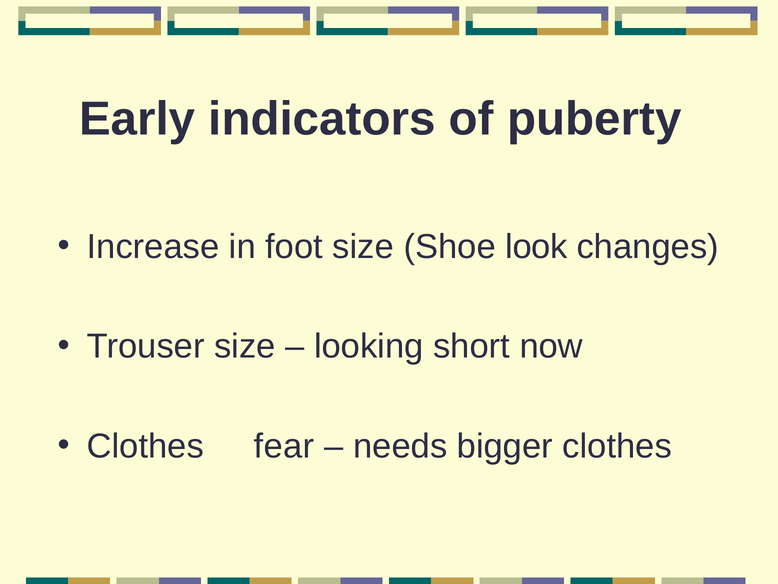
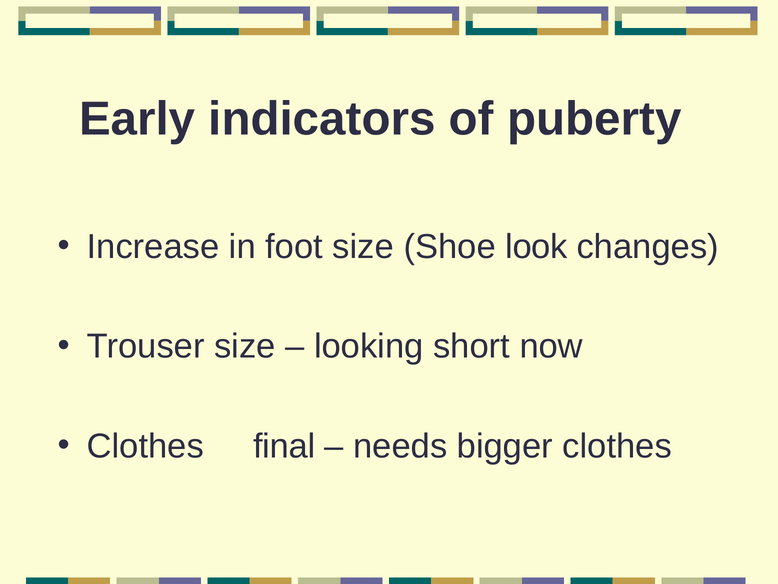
fear: fear -> final
